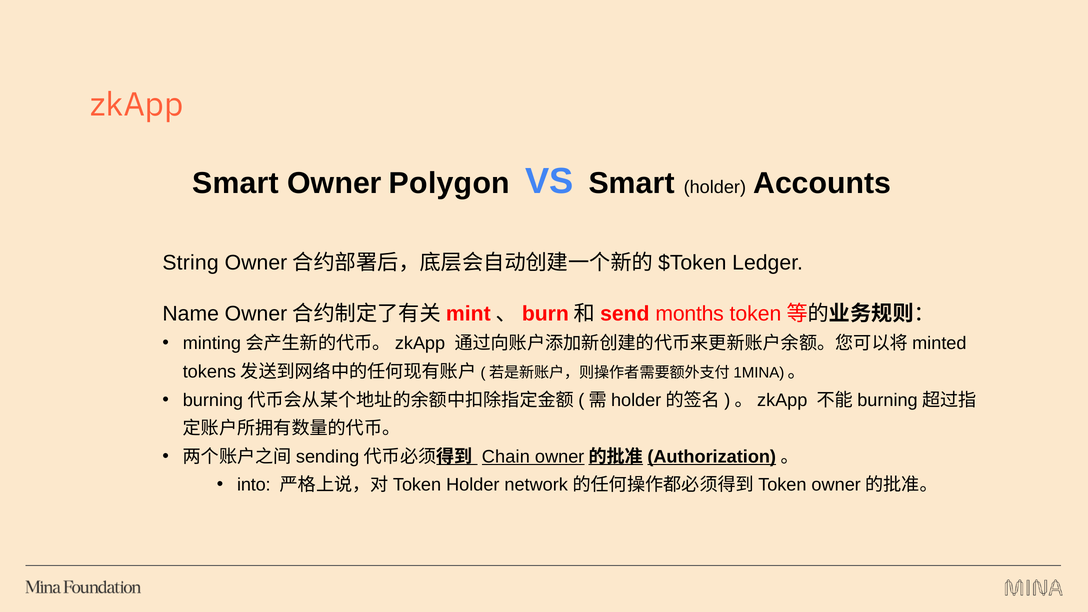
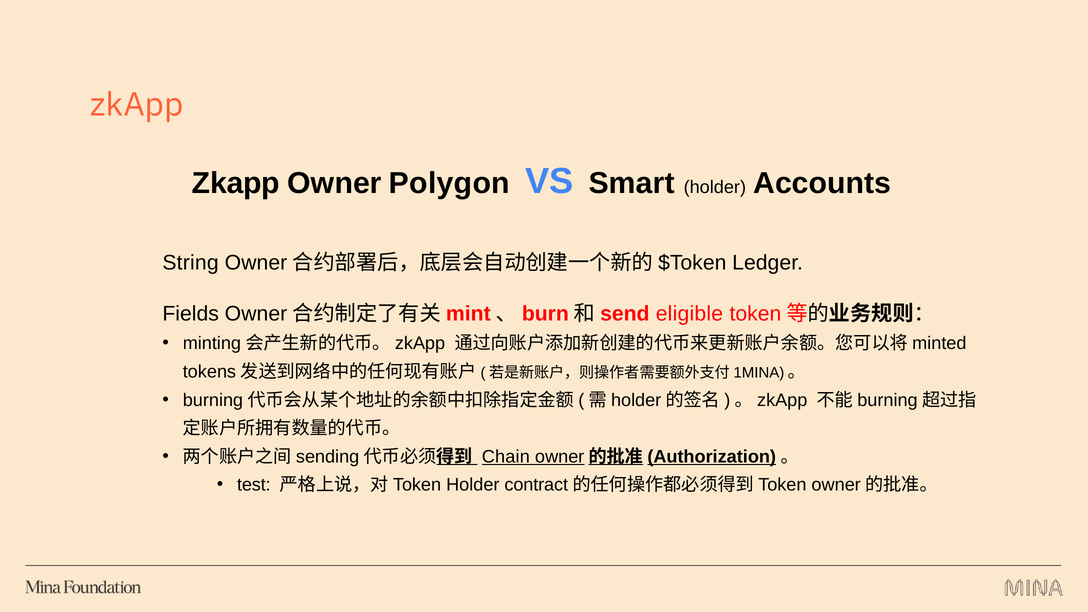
Smart at (236, 183): Smart -> Zkapp
Name: Name -> Fields
months: months -> eligible
into: into -> test
network: network -> contract
